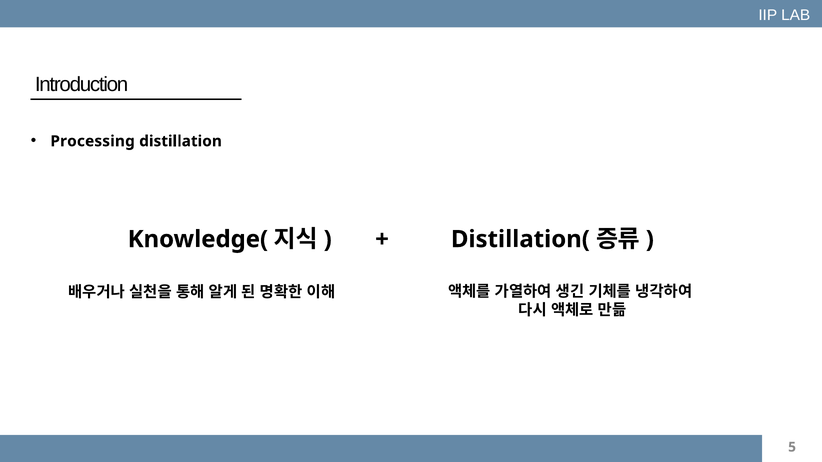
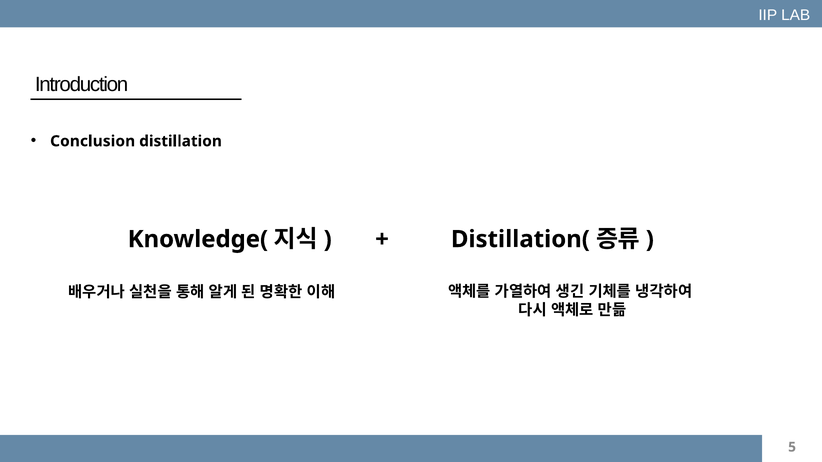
Processing: Processing -> Conclusion
